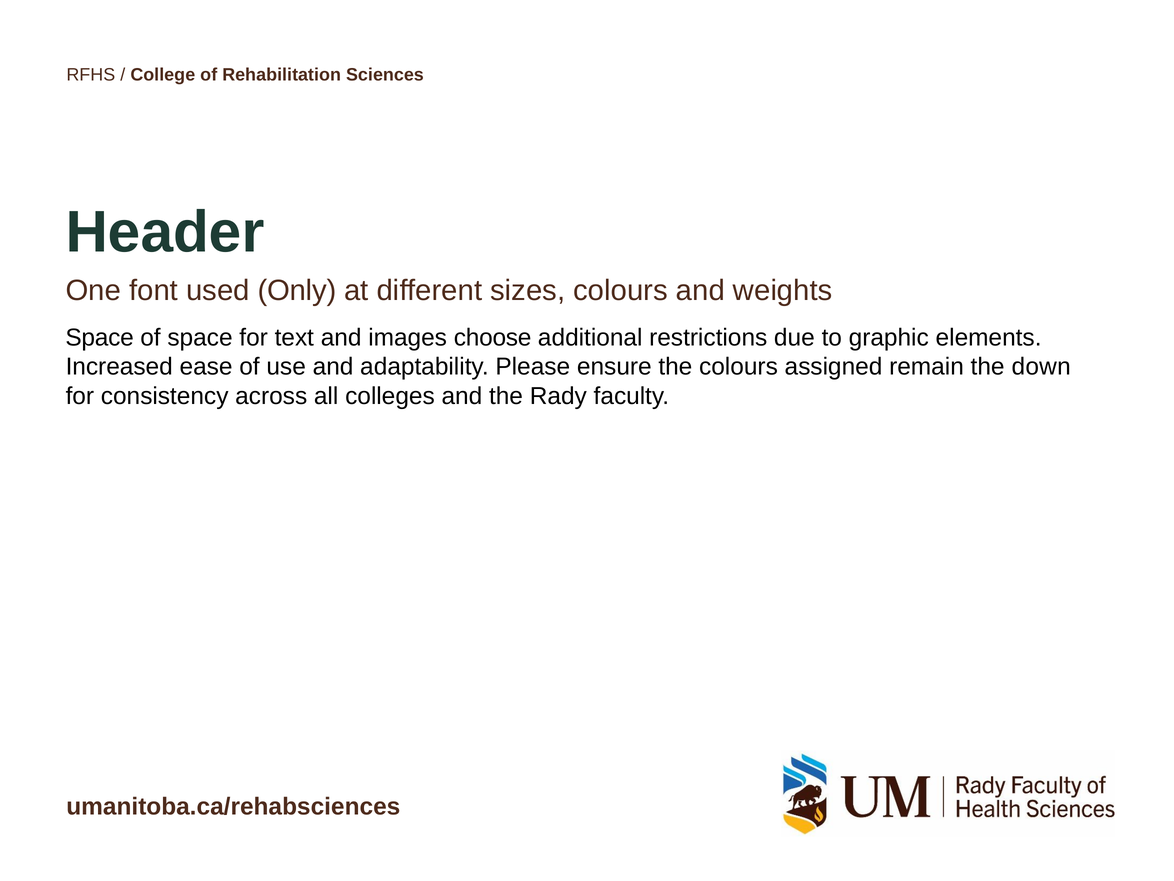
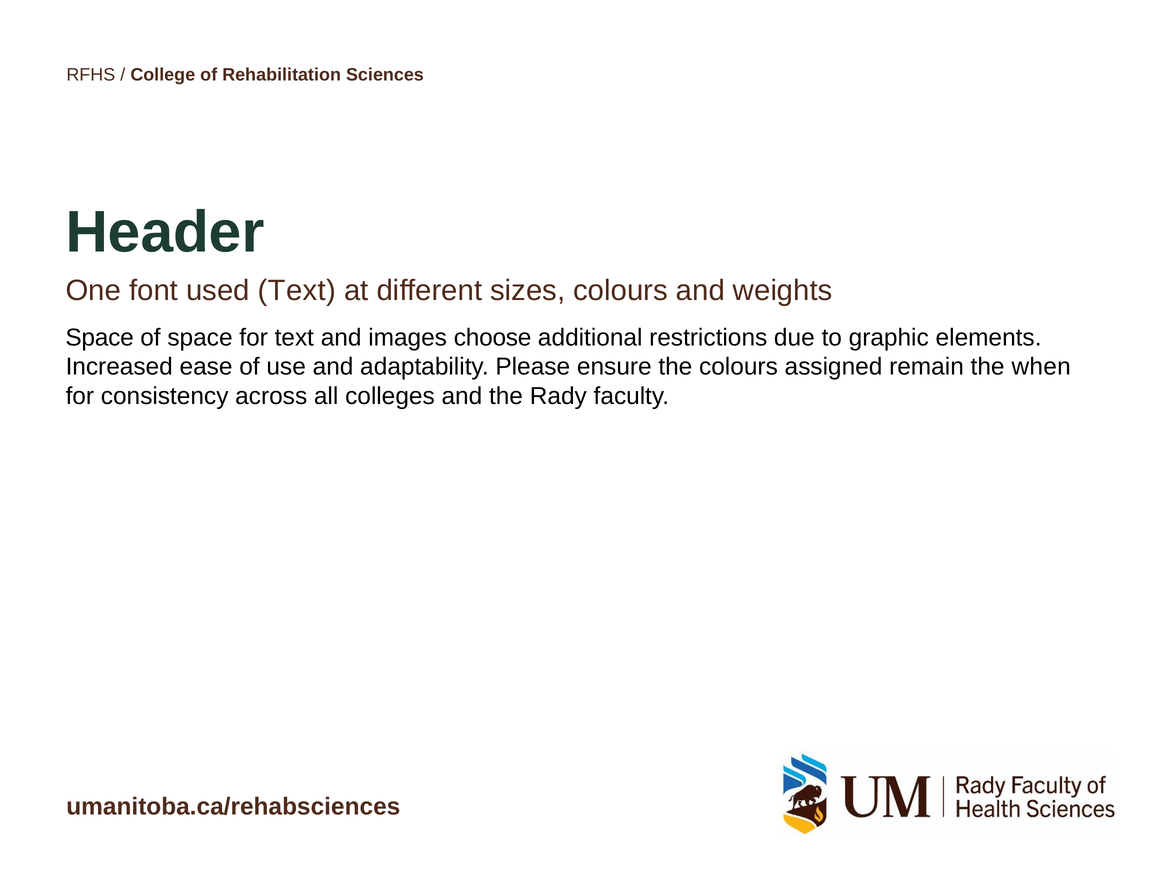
used Only: Only -> Text
down: down -> when
